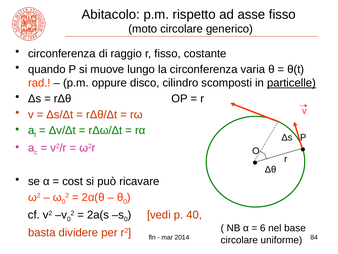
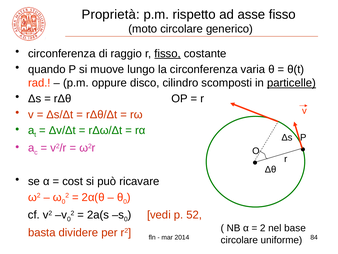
Abitacolo: Abitacolo -> Proprietà
fisso at (168, 53) underline: none -> present
40: 40 -> 52
6 at (263, 228): 6 -> 2
